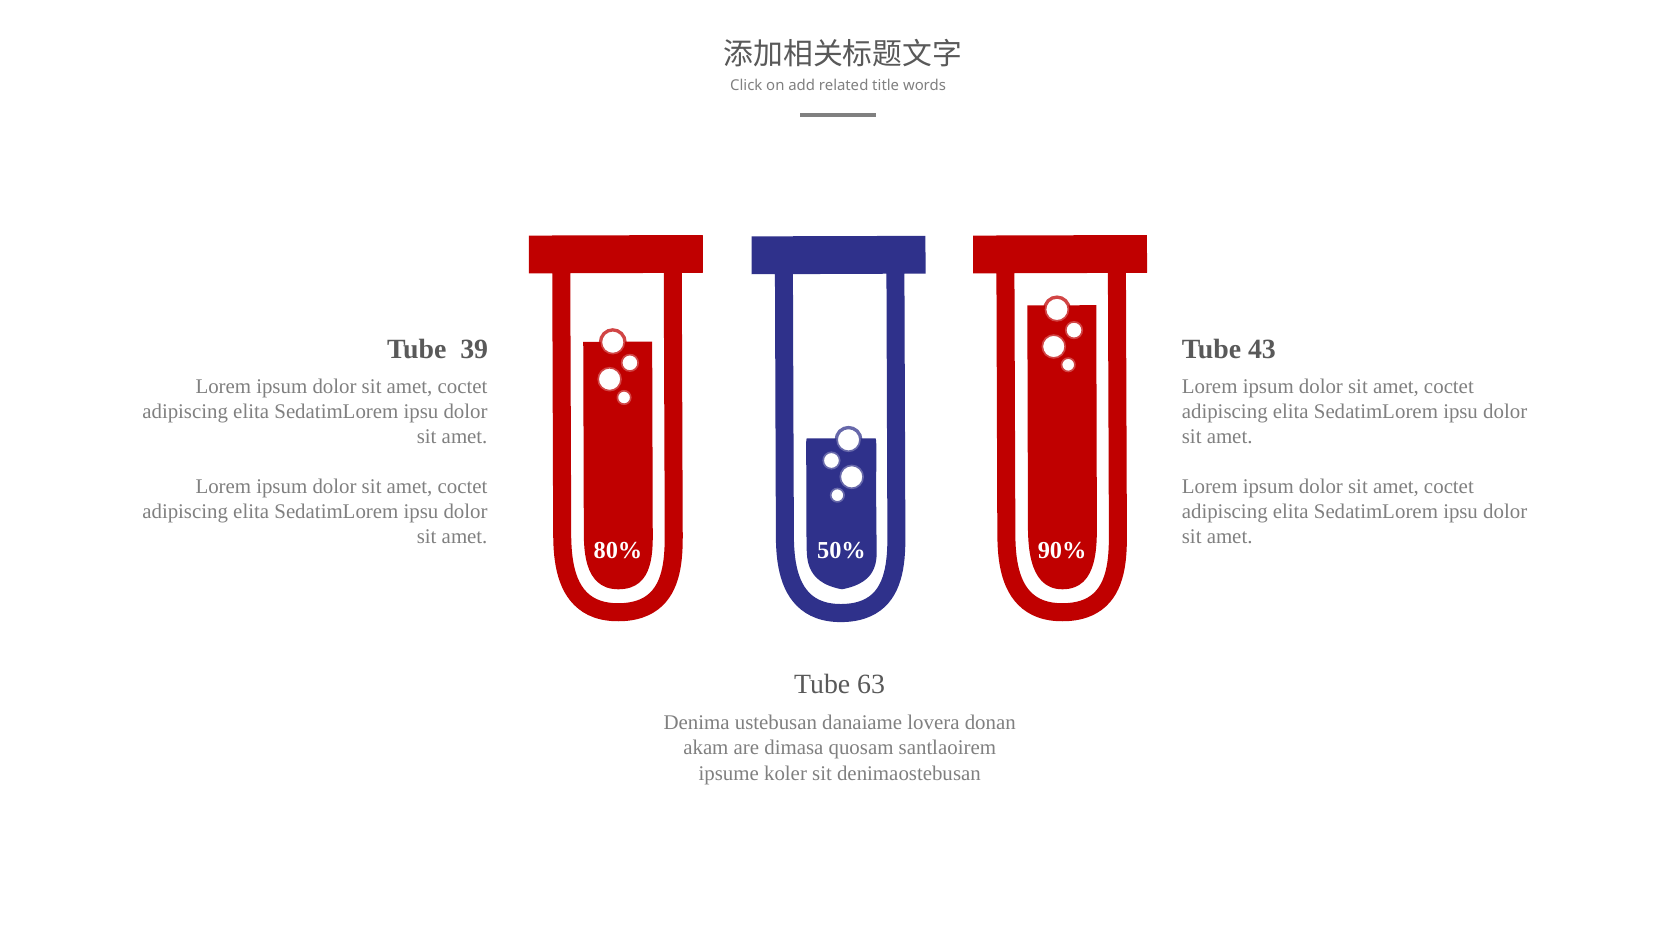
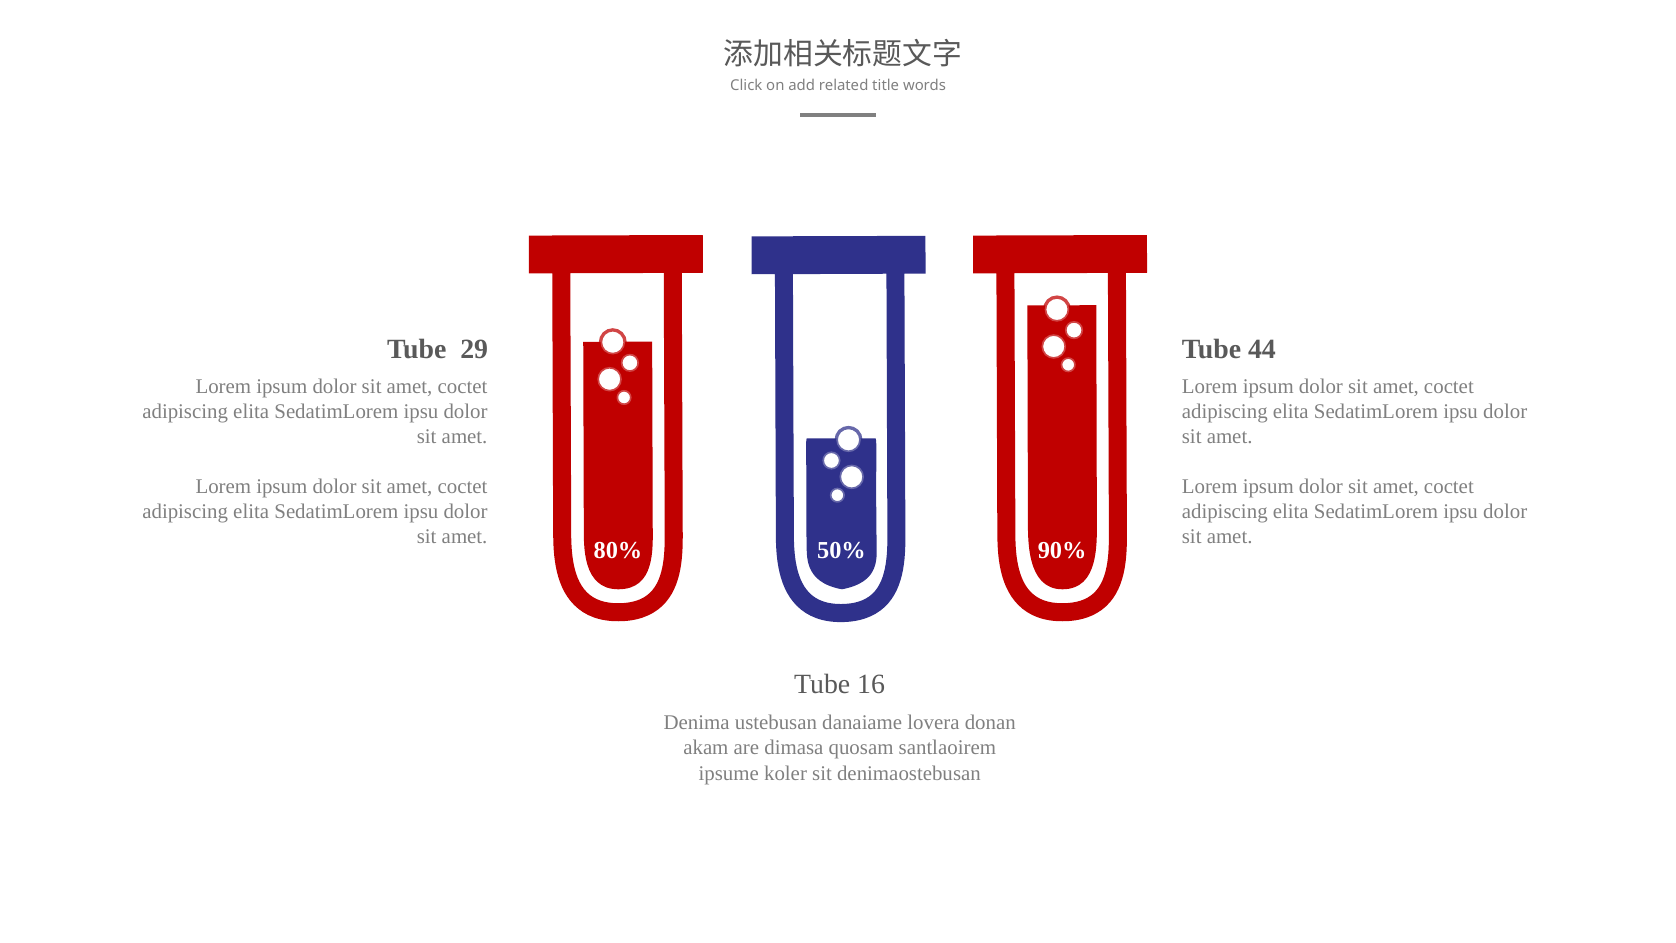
39: 39 -> 29
43: 43 -> 44
63: 63 -> 16
